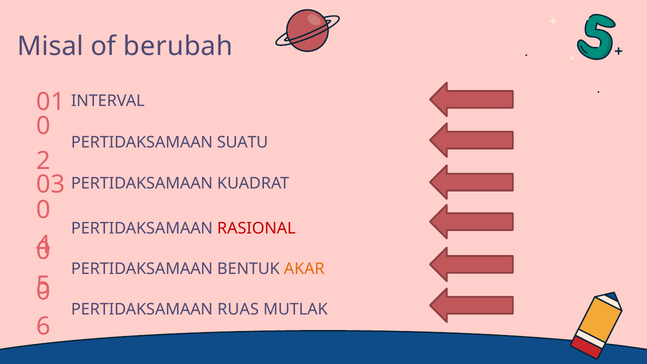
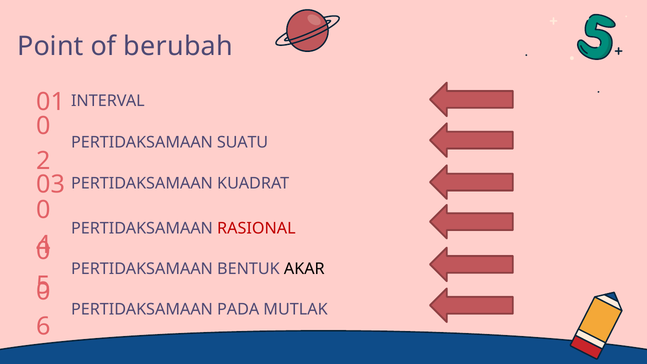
Misal: Misal -> Point
AKAR colour: orange -> black
RUAS: RUAS -> PADA
